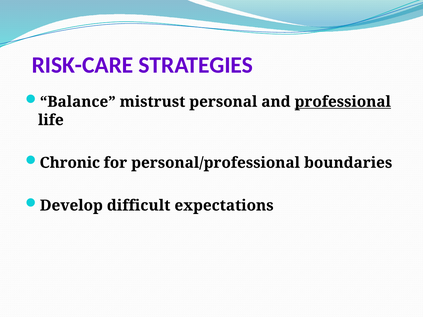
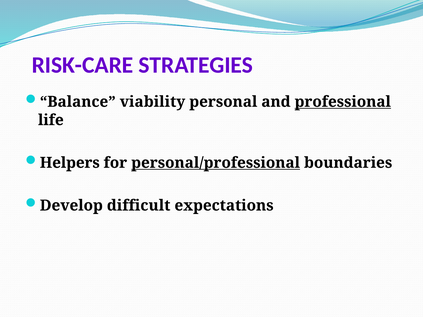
mistrust: mistrust -> viability
Chronic: Chronic -> Helpers
personal/professional underline: none -> present
